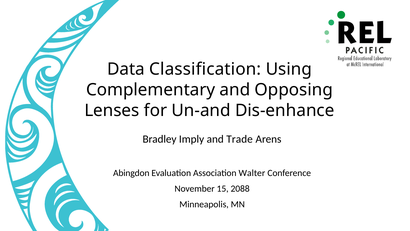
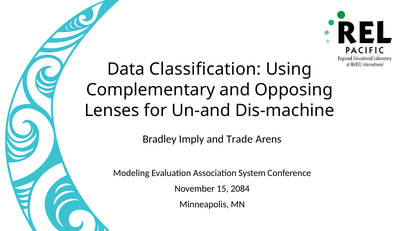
Dis-enhance: Dis-enhance -> Dis-machine
Abingdon: Abingdon -> Modeling
Walter: Walter -> System
2088: 2088 -> 2084
